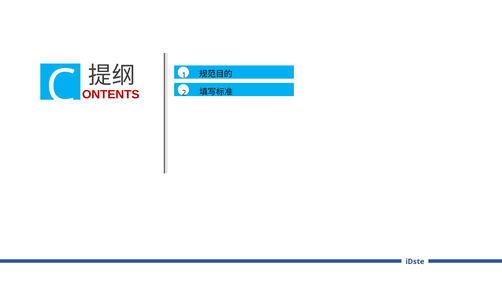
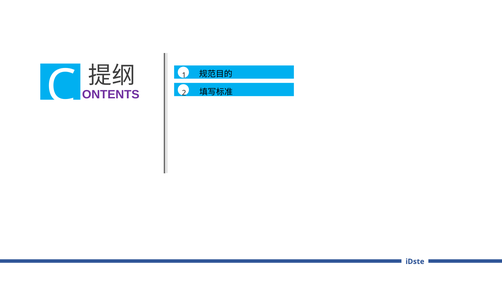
ONTENTS colour: red -> purple
